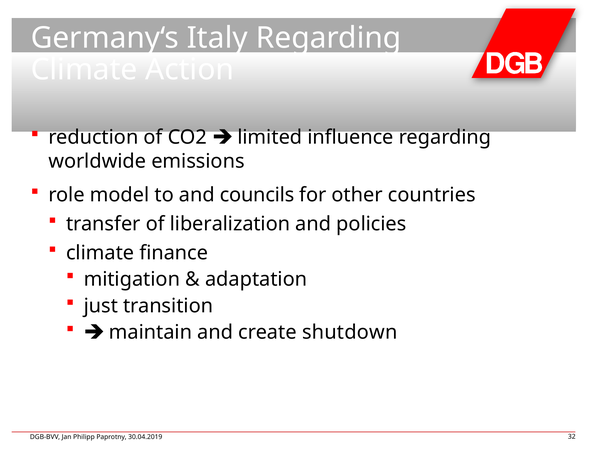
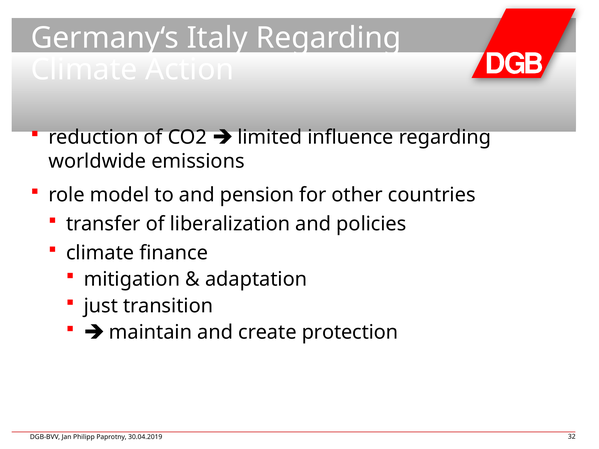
councils: councils -> pension
shutdown: shutdown -> protection
